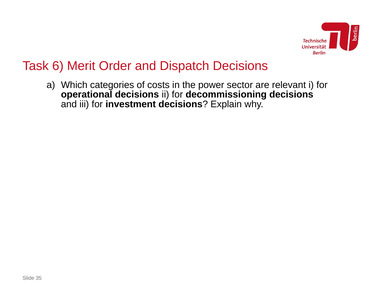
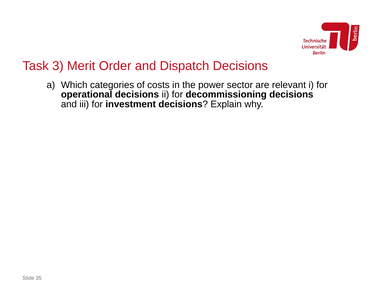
6: 6 -> 3
